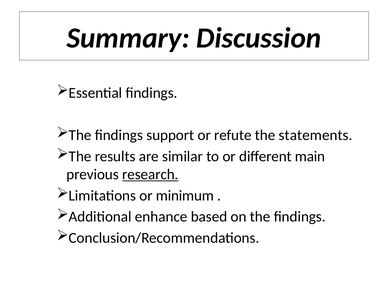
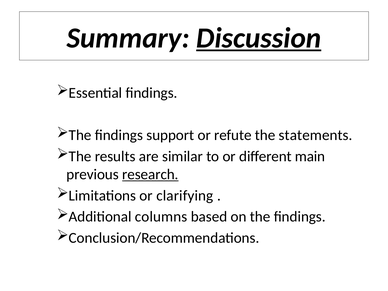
Discussion underline: none -> present
minimum: minimum -> clarifying
enhance: enhance -> columns
